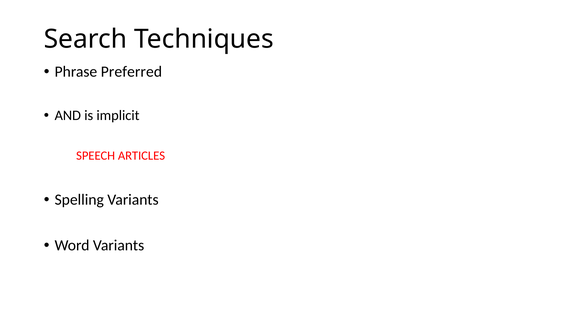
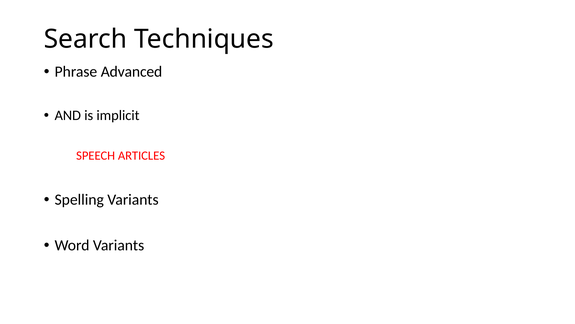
Preferred: Preferred -> Advanced
